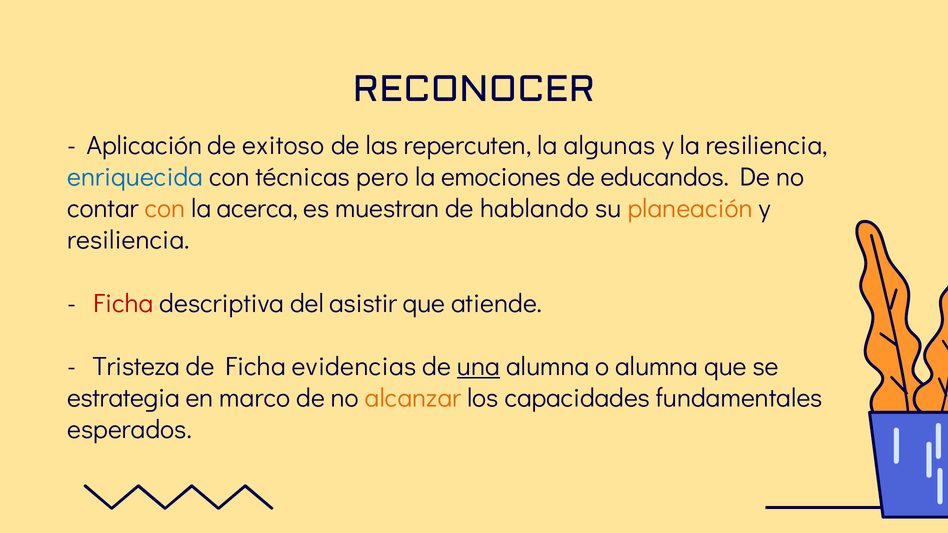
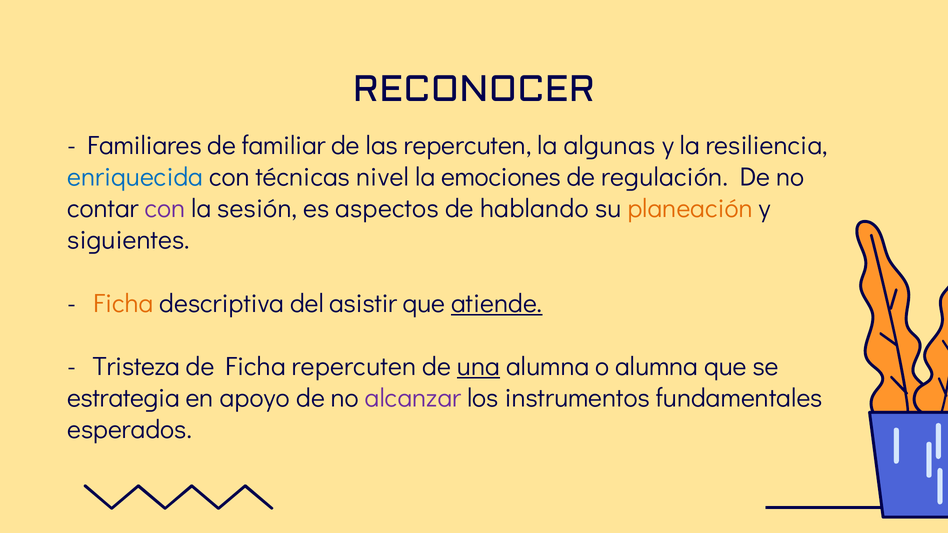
Aplicación: Aplicación -> Familiares
exitoso: exitoso -> familiar
pero: pero -> nivel
educandos: educandos -> regulación
con at (165, 209) colour: orange -> purple
acerca: acerca -> sesión
muestran: muestran -> aspectos
resiliencia at (128, 240): resiliencia -> siguientes
Ficha at (123, 304) colour: red -> orange
atiende underline: none -> present
Ficha evidencias: evidencias -> repercuten
marco: marco -> apoyo
alcanzar colour: orange -> purple
capacidades: capacidades -> instrumentos
